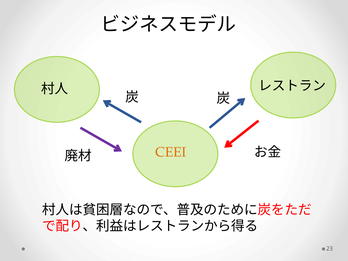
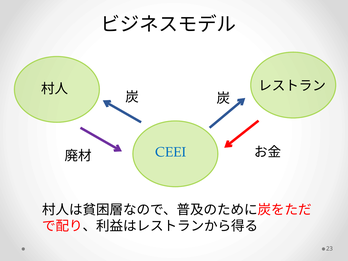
CEEI colour: orange -> blue
